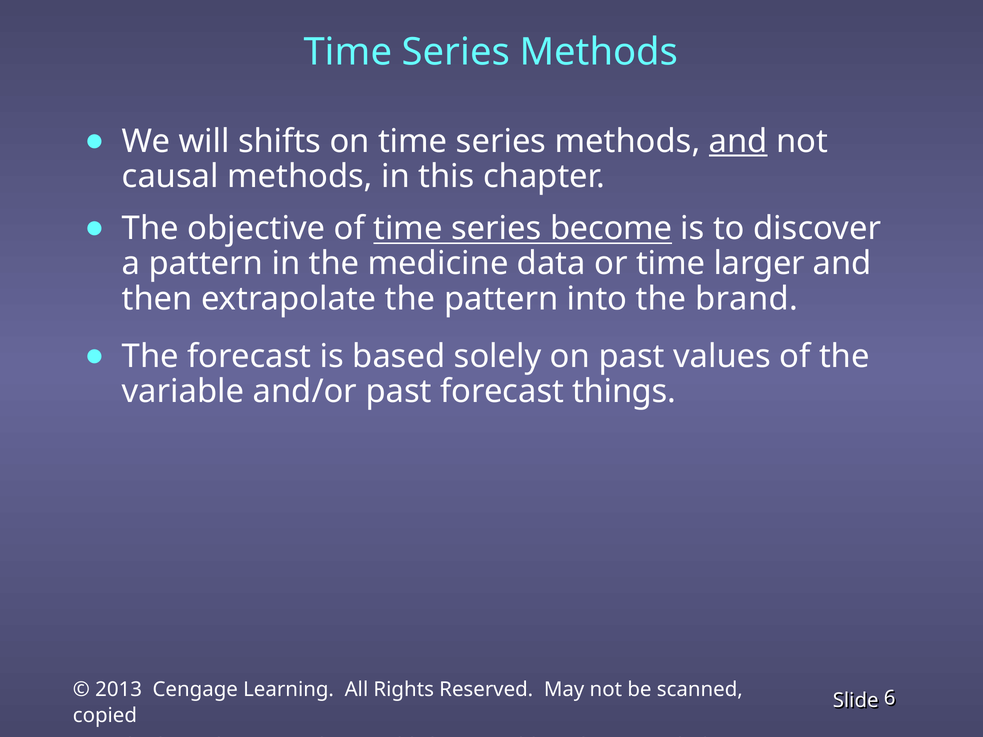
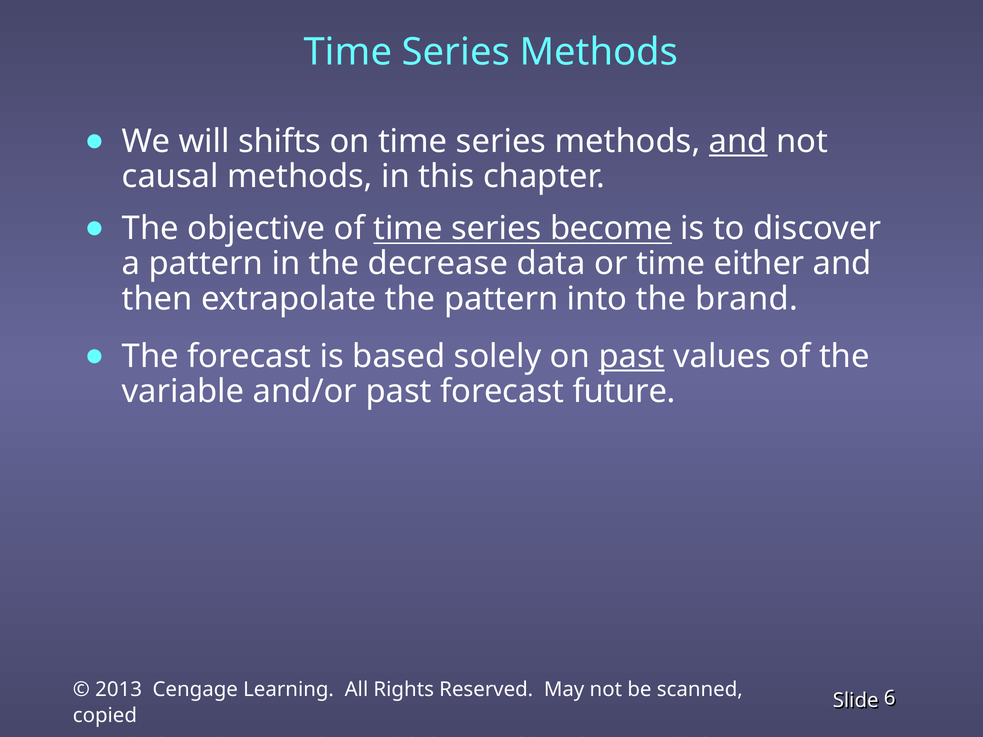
medicine: medicine -> decrease
larger: larger -> either
past at (632, 356) underline: none -> present
things: things -> future
